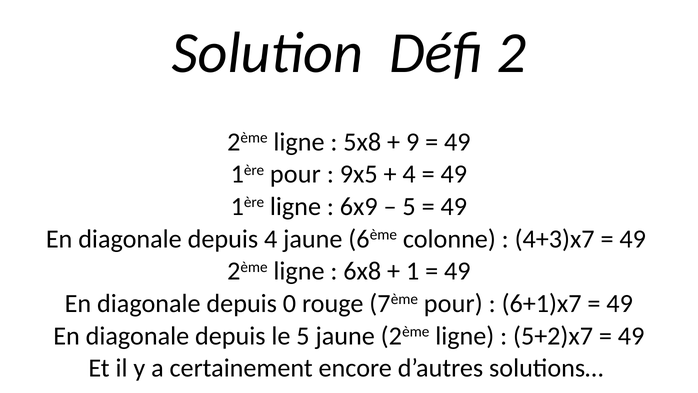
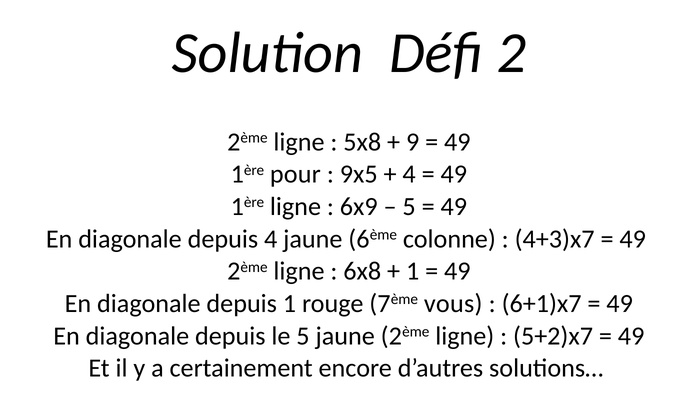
depuis 0: 0 -> 1
7ème pour: pour -> vous
